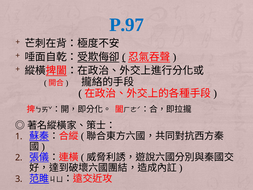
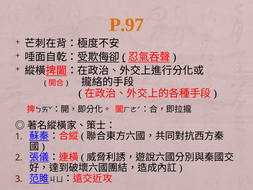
P.97 colour: blue -> orange
